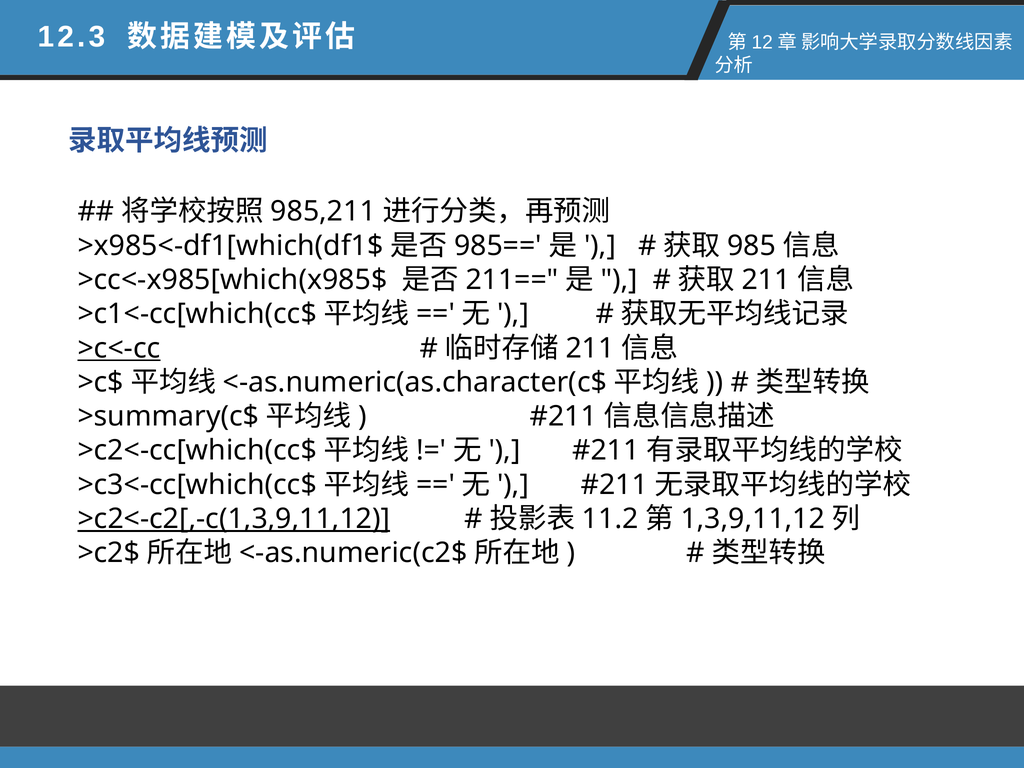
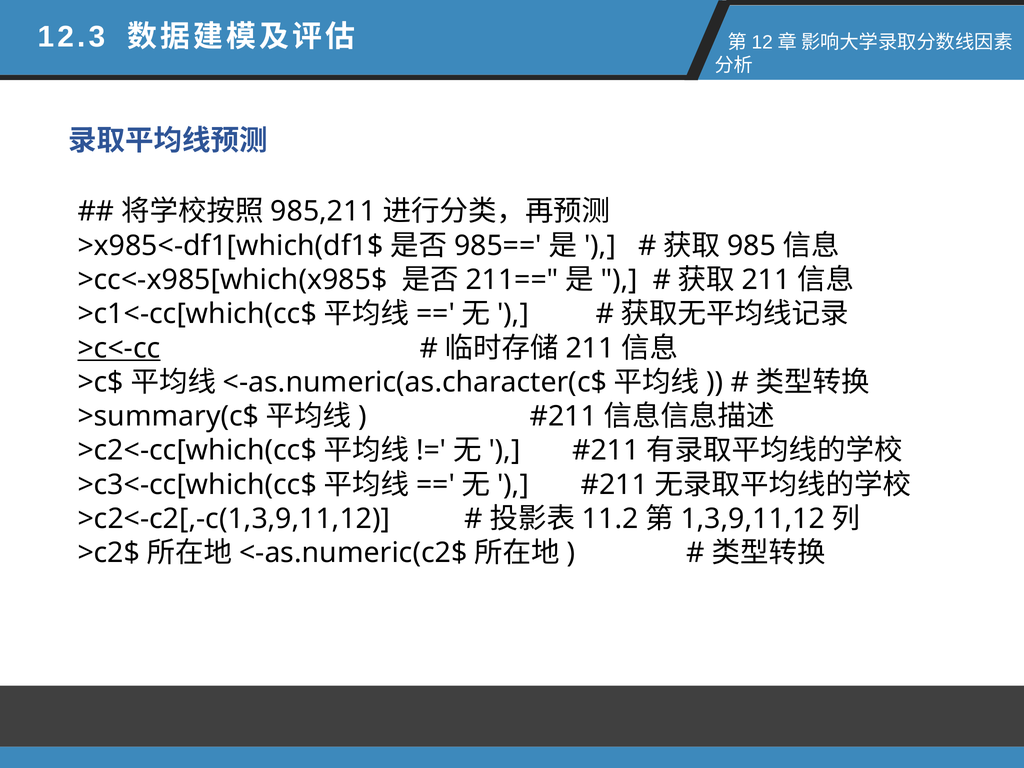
>c2<-c2[,-c(1,3,9,11,12 underline: present -> none
